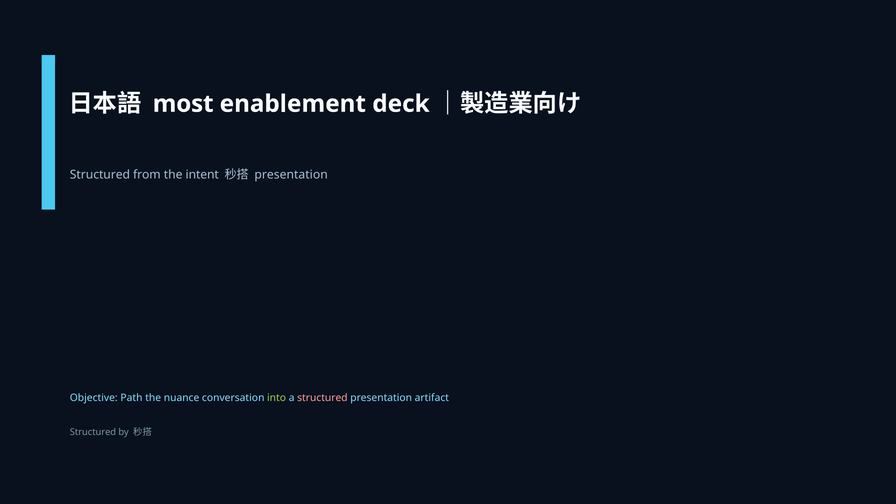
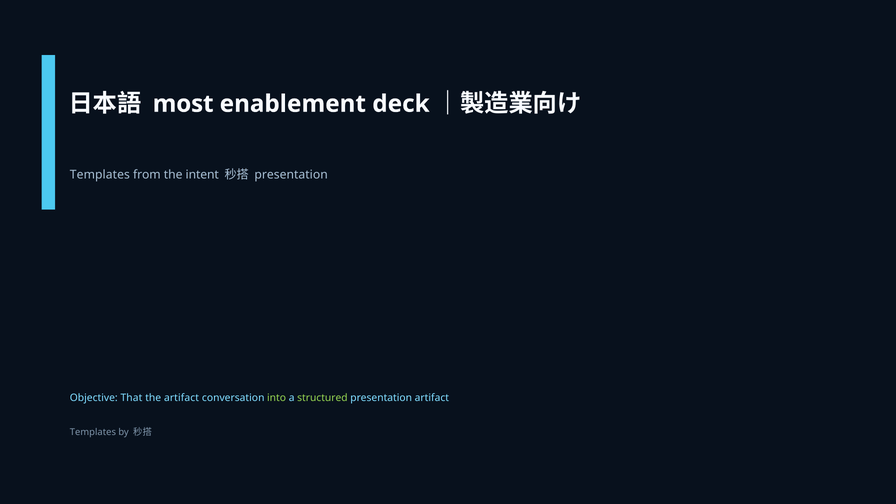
Structured at (100, 175): Structured -> Templates
Path: Path -> That
the nuance: nuance -> artifact
structured at (322, 398) colour: pink -> light green
Structured at (93, 432): Structured -> Templates
